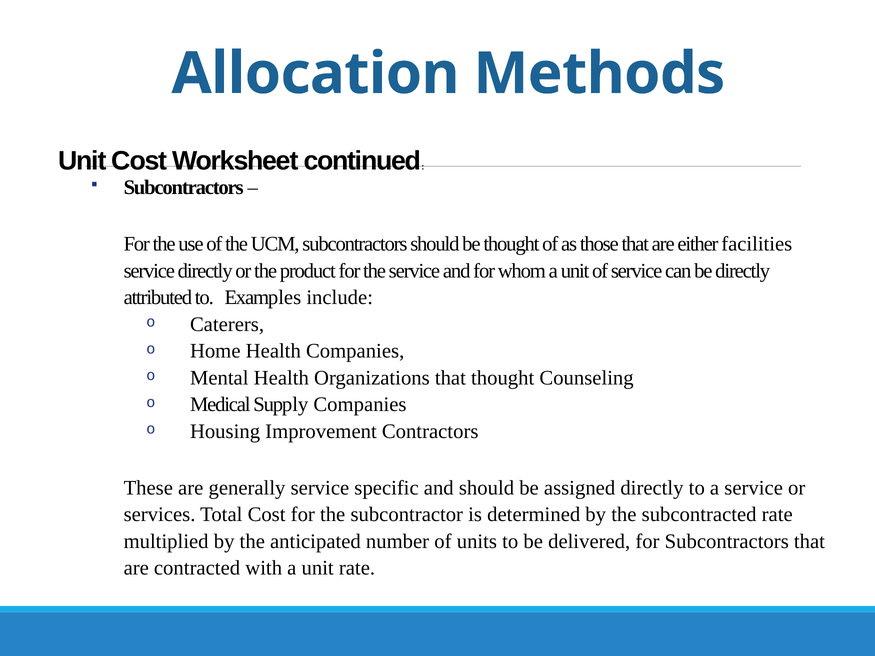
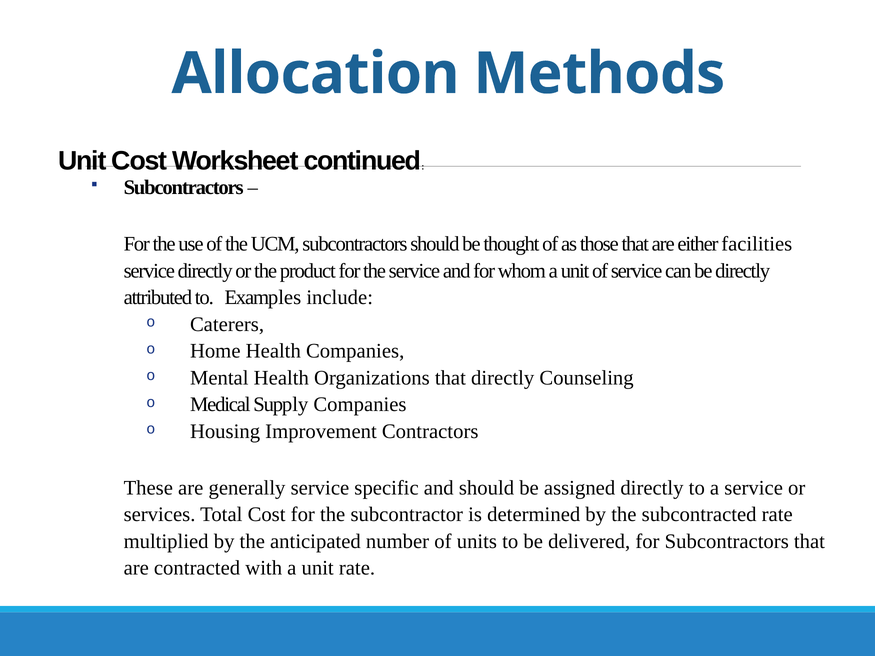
that thought: thought -> directly
